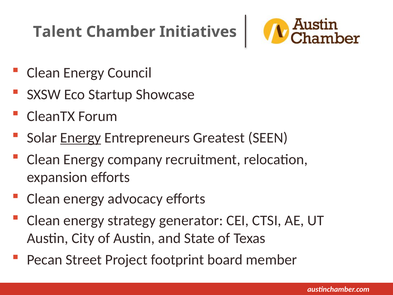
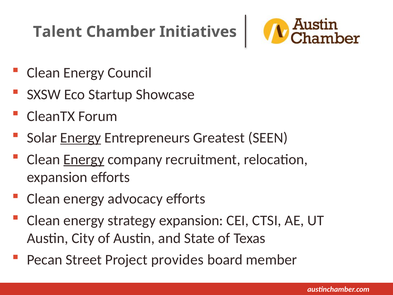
Energy at (84, 159) underline: none -> present
strategy generator: generator -> expansion
footprint: footprint -> provides
